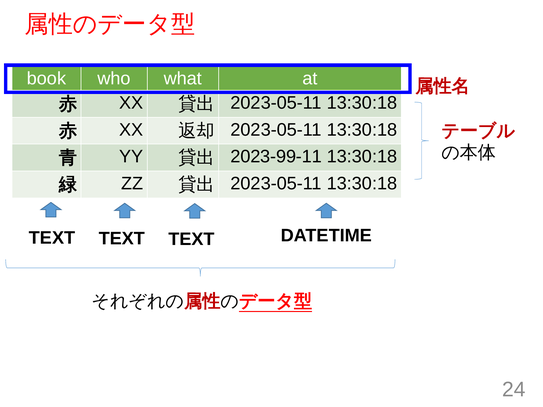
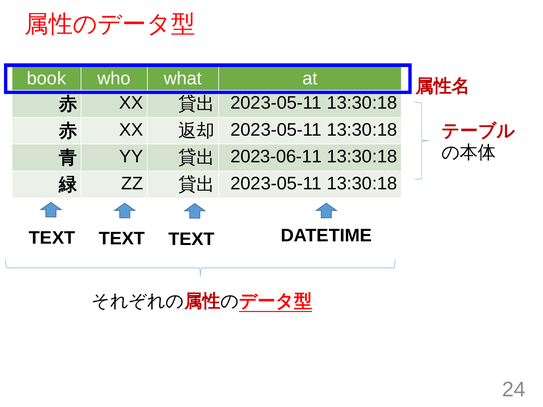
2023-99-11: 2023-99-11 -> 2023-06-11
